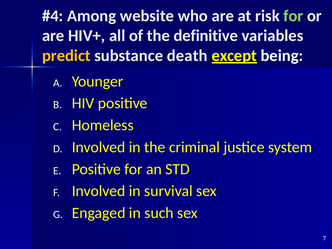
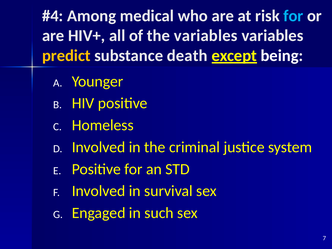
website: website -> medical
for at (293, 16) colour: light green -> light blue
the definitive: definitive -> variables
